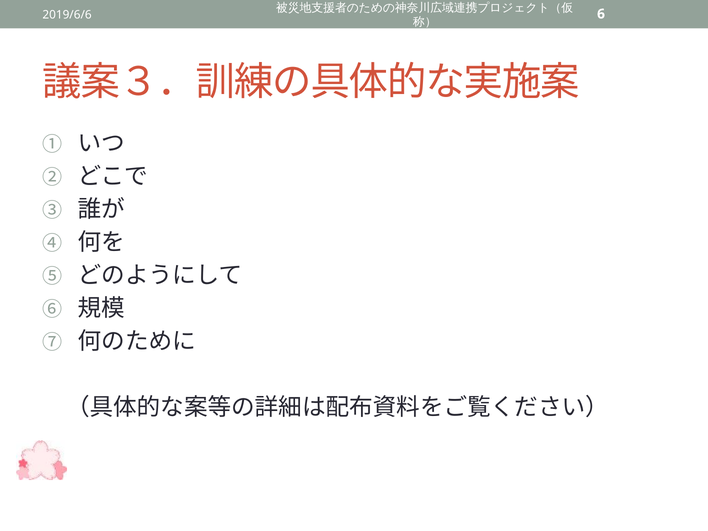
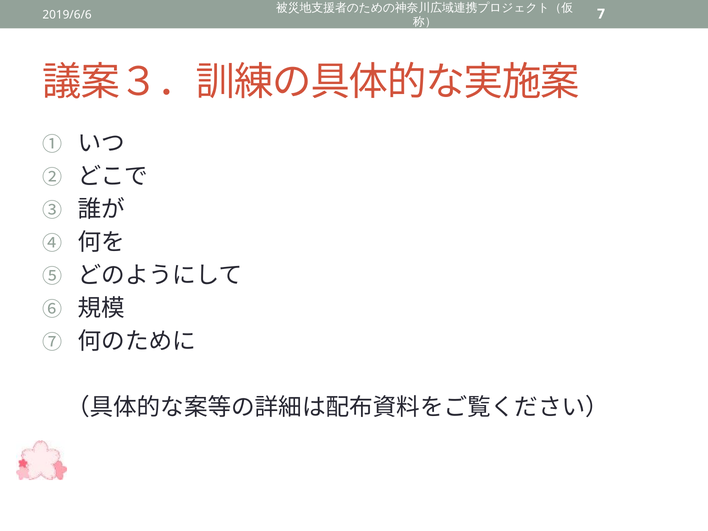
6: 6 -> 7
